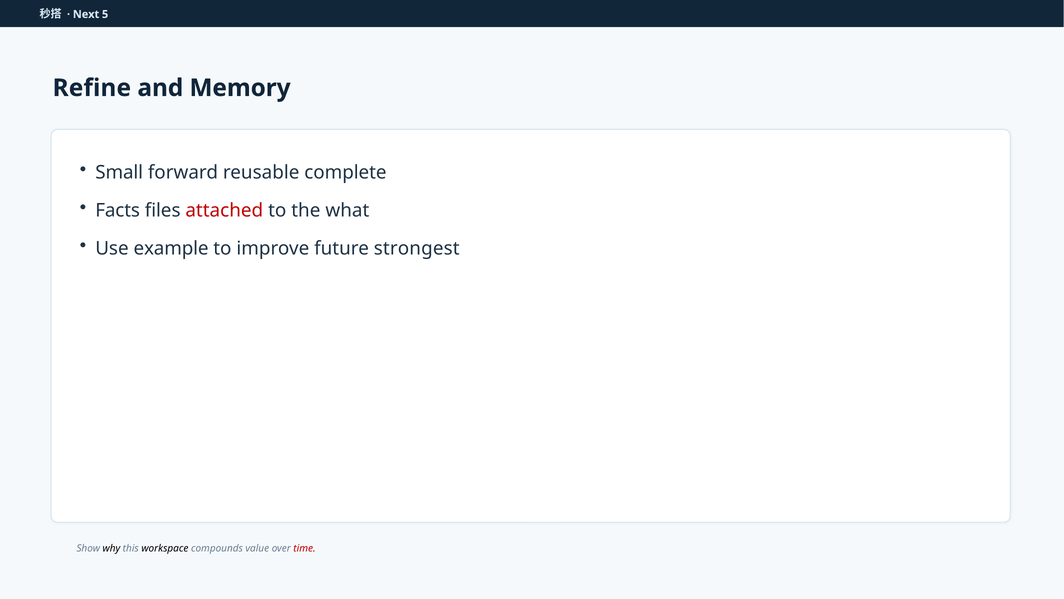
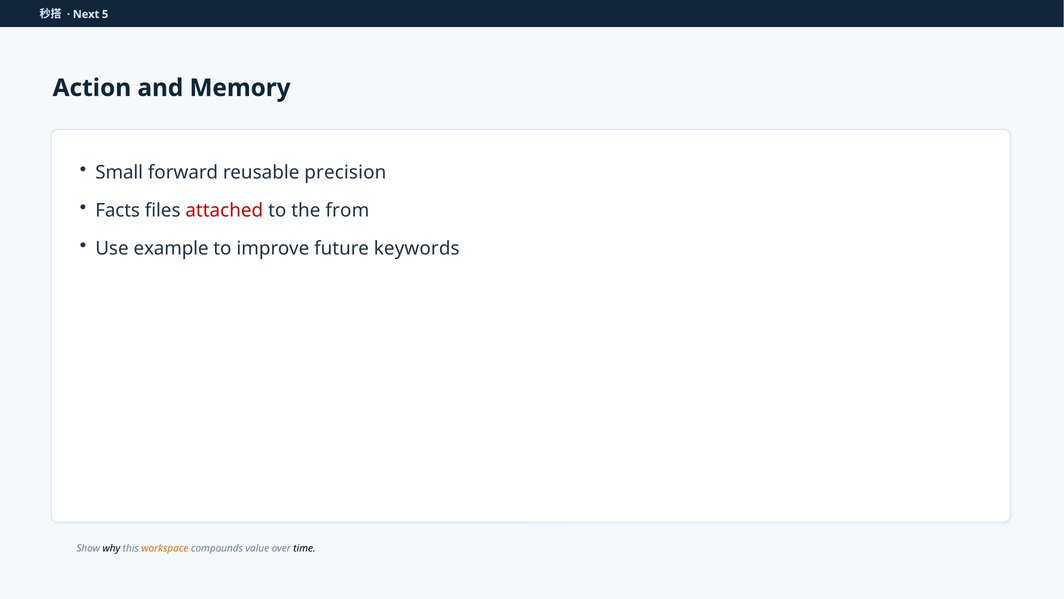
Refine: Refine -> Action
complete: complete -> precision
what: what -> from
strongest: strongest -> keywords
workspace colour: black -> orange
time colour: red -> black
